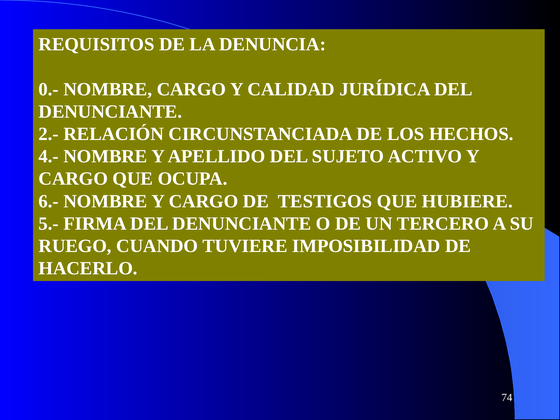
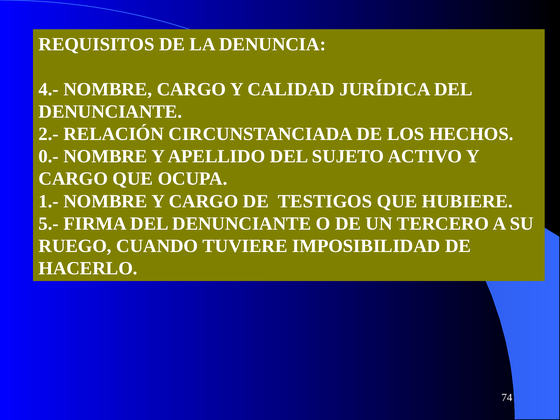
0.-: 0.- -> 4.-
4.-: 4.- -> 0.-
6.-: 6.- -> 1.-
